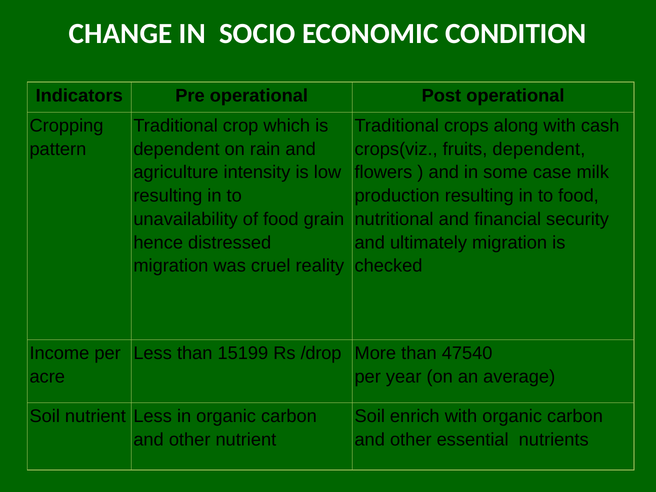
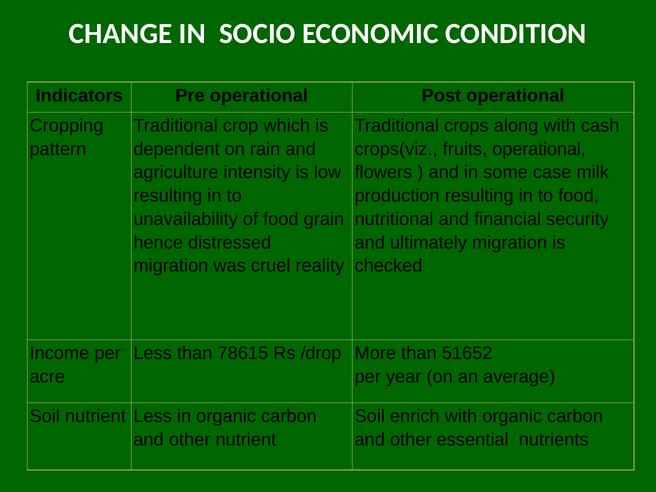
fruits dependent: dependent -> operational
15199: 15199 -> 78615
47540: 47540 -> 51652
